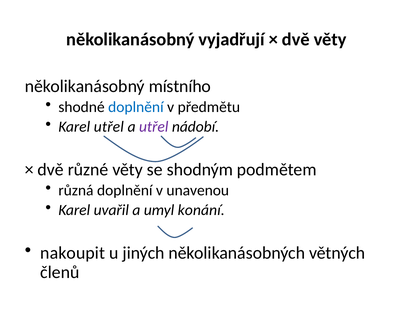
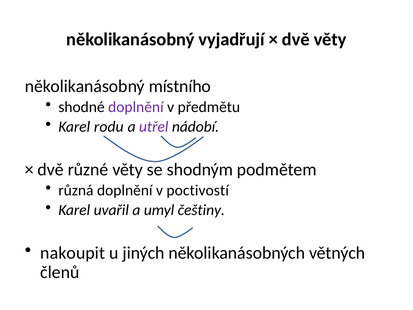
doplnění at (136, 107) colour: blue -> purple
Karel utřel: utřel -> rodu
unavenou: unavenou -> poctivostí
konání: konání -> češtiny
